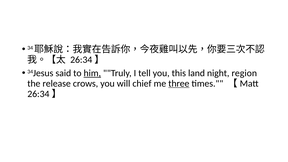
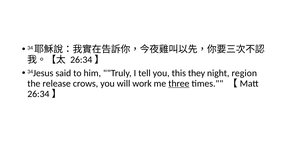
him underline: present -> none
land: land -> they
chief: chief -> work
